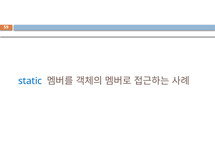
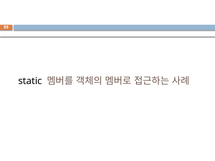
static colour: blue -> black
